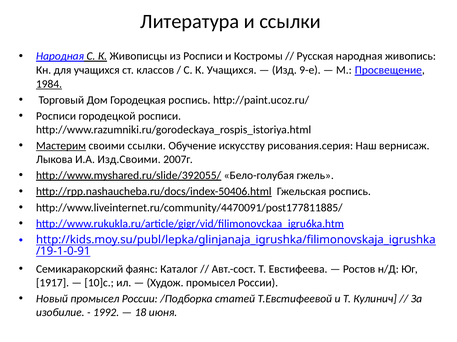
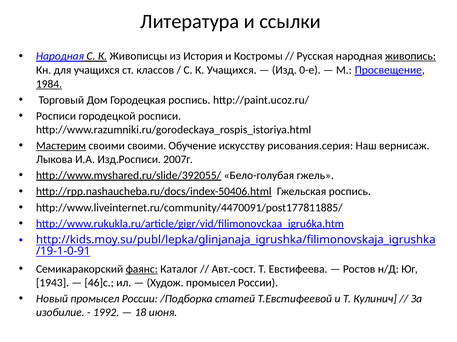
из Росписи: Росписи -> История
живопись underline: none -> present
9-е: 9-е -> 0-е
своими ссылки: ссылки -> своими
Изд.Своими: Изд.Своими -> Изд.Росписи
фаянс underline: none -> present
1917: 1917 -> 1943
10]c: 10]c -> 46]c
